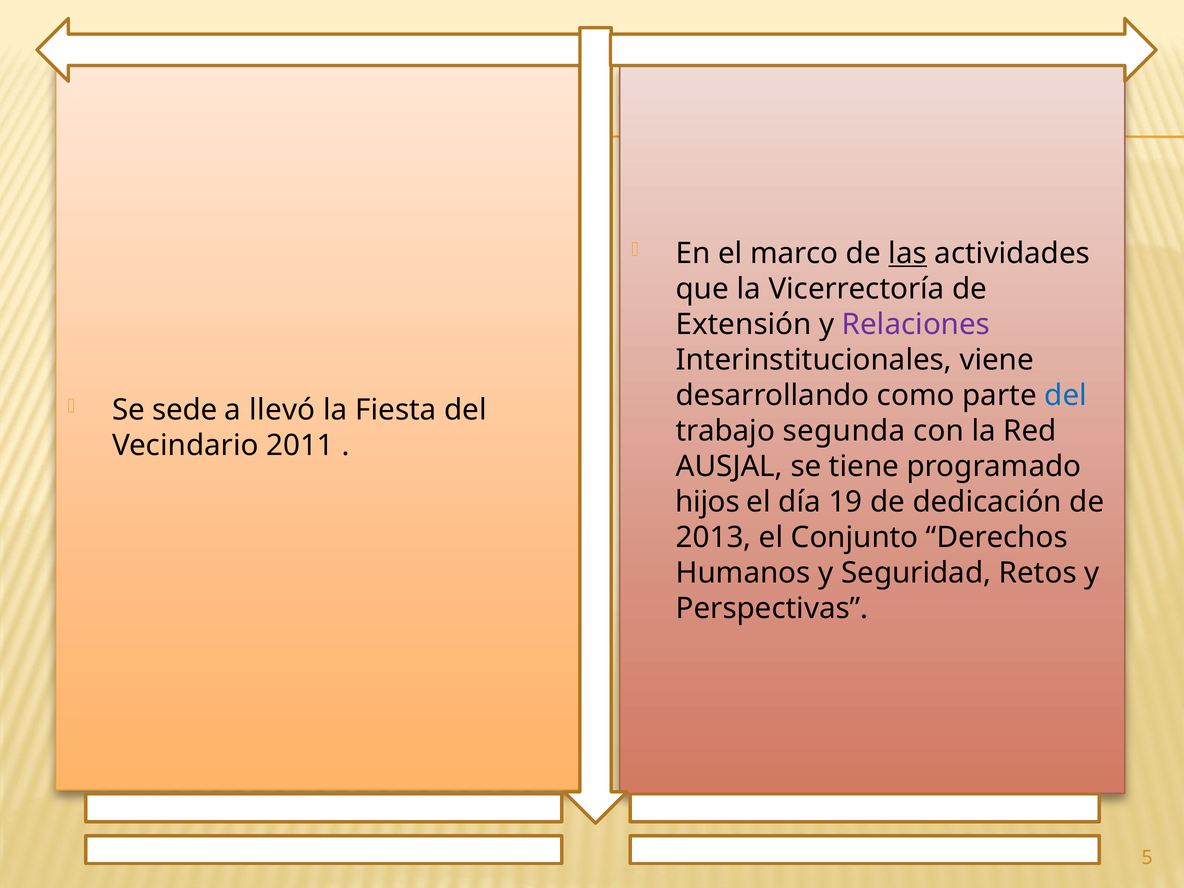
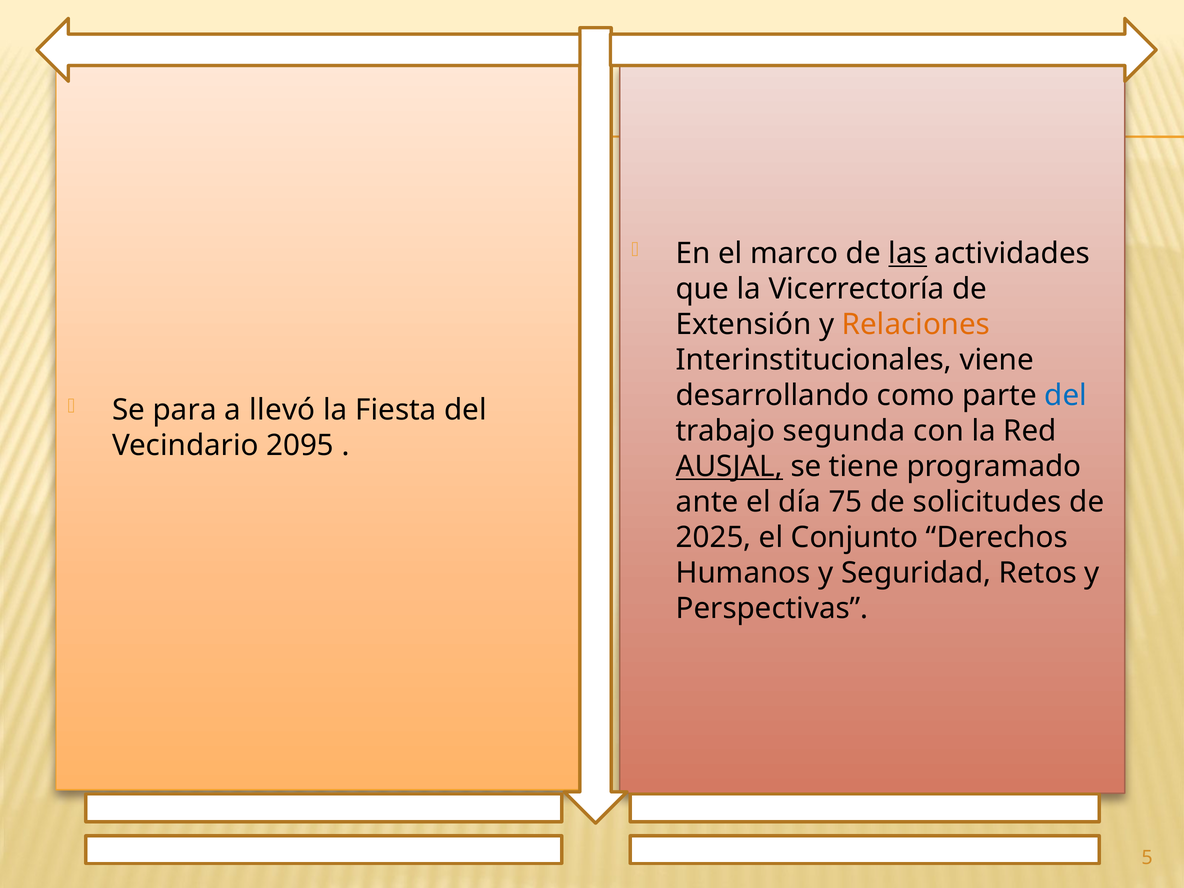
Relaciones colour: purple -> orange
sede: sede -> para
2011: 2011 -> 2095
AUSJAL underline: none -> present
hijos: hijos -> ante
19: 19 -> 75
dedicación: dedicación -> solicitudes
2013: 2013 -> 2025
